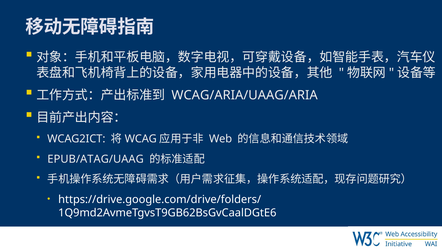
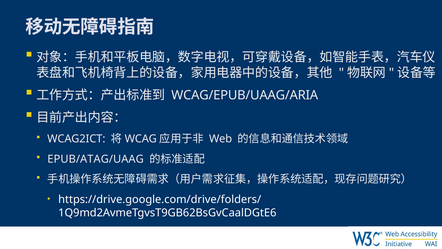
WCAG/ARIA/UAAG/ARIA: WCAG/ARIA/UAAG/ARIA -> WCAG/EPUB/UAAG/ARIA
